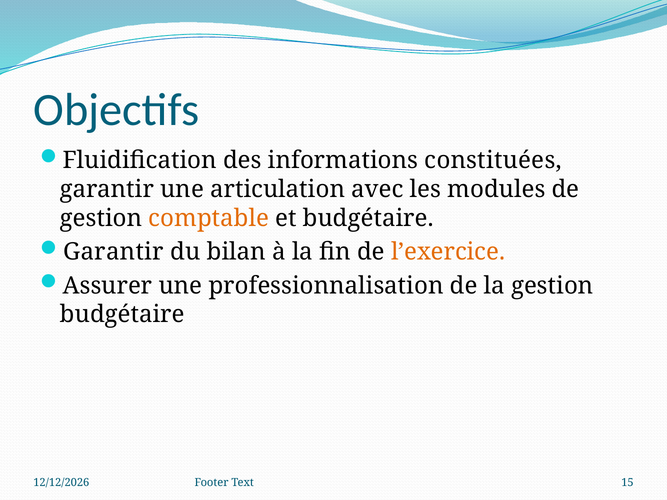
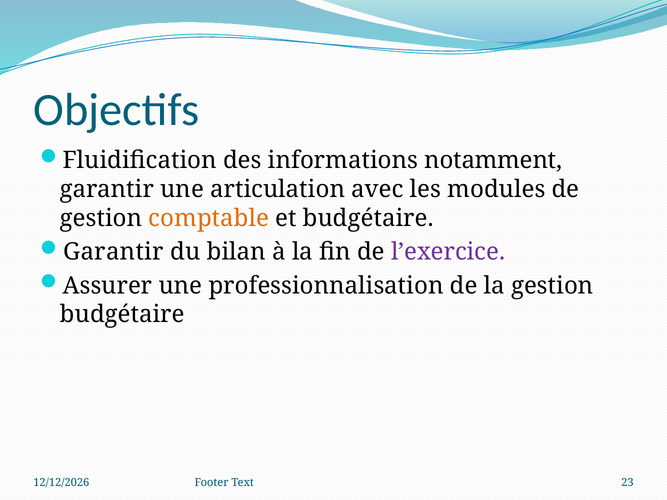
constituées: constituées -> notamment
l’exercice colour: orange -> purple
15: 15 -> 23
